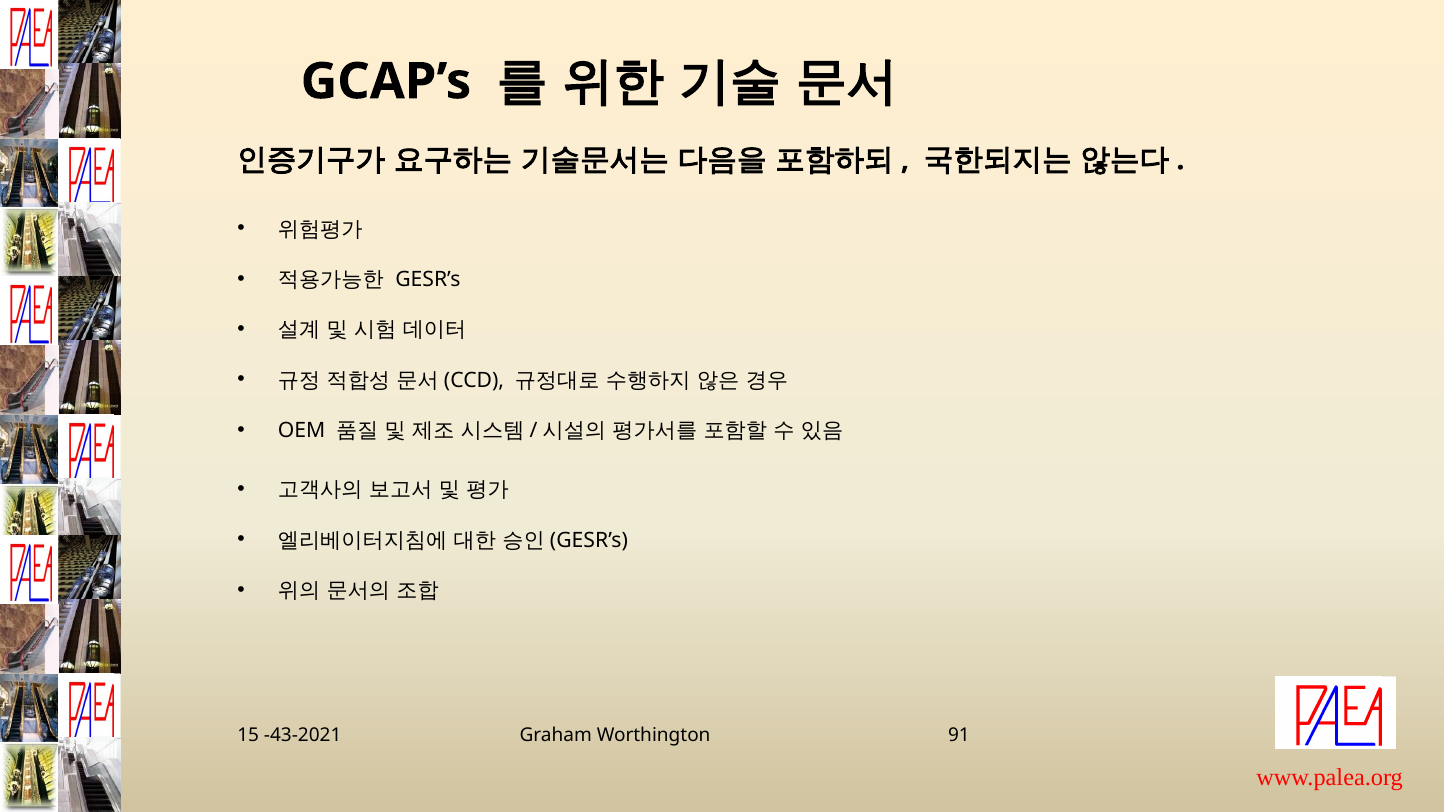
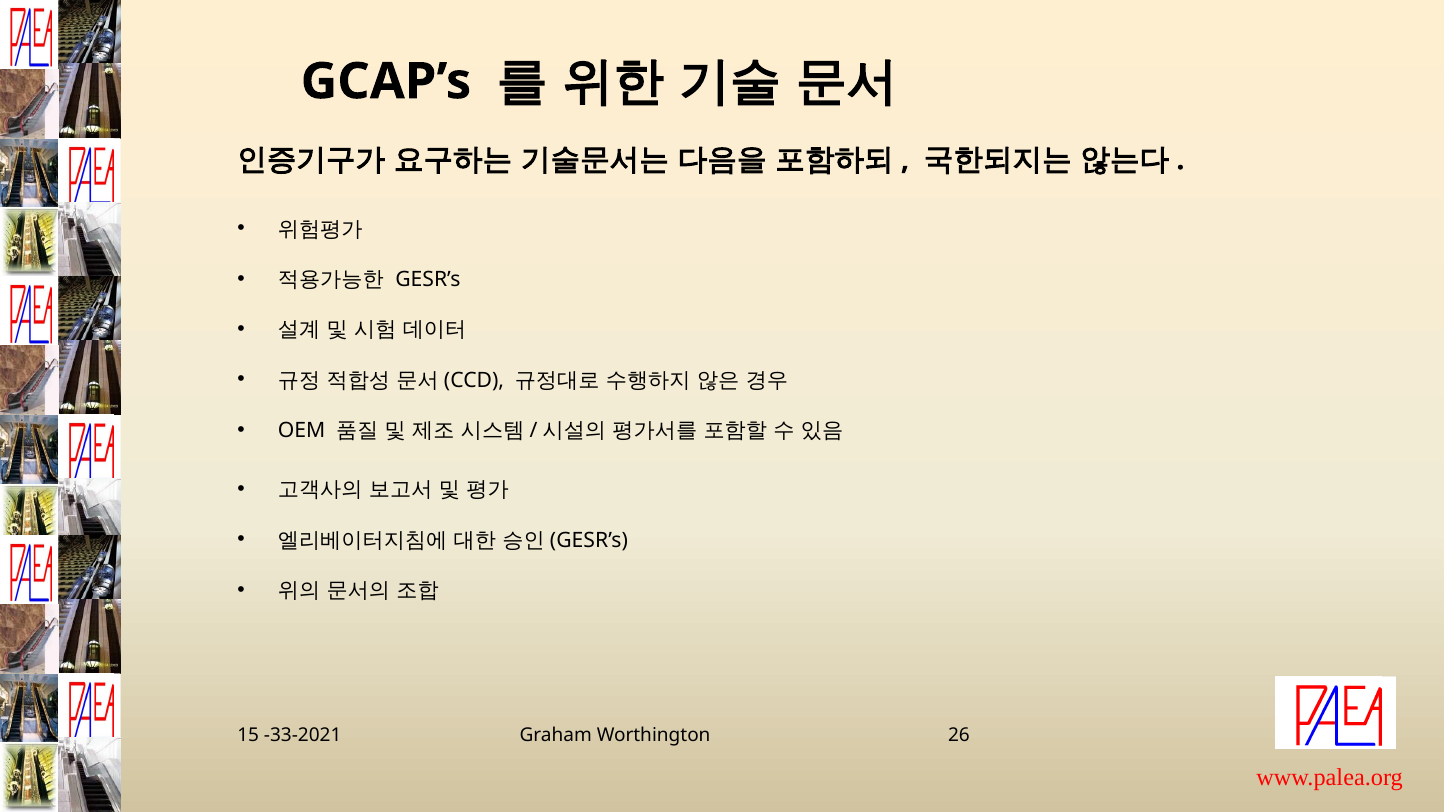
-43-2021: -43-2021 -> -33-2021
91: 91 -> 26
